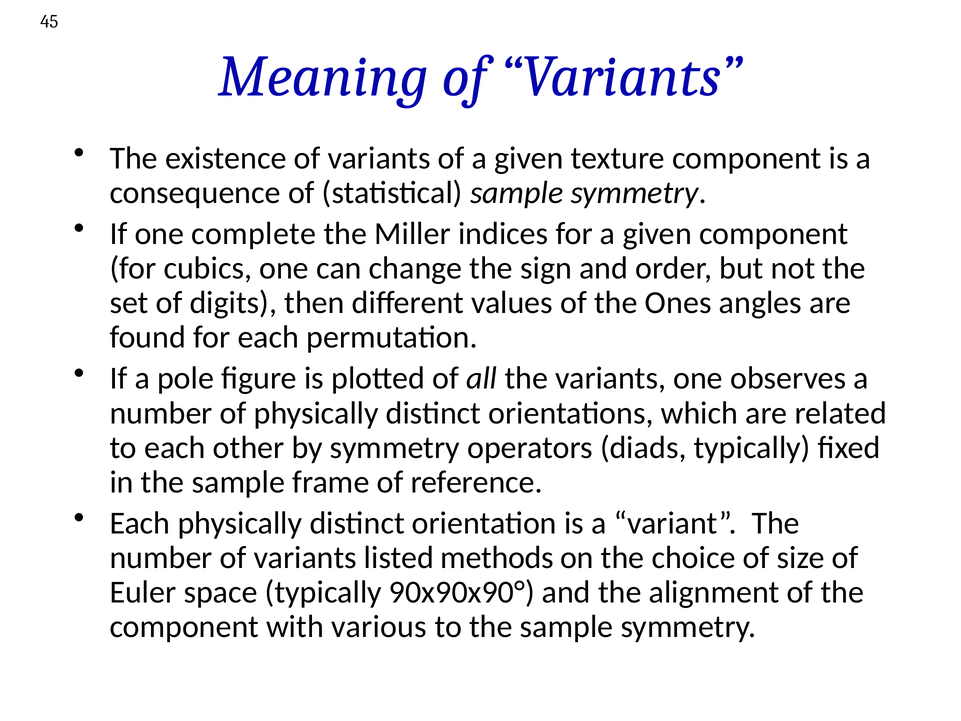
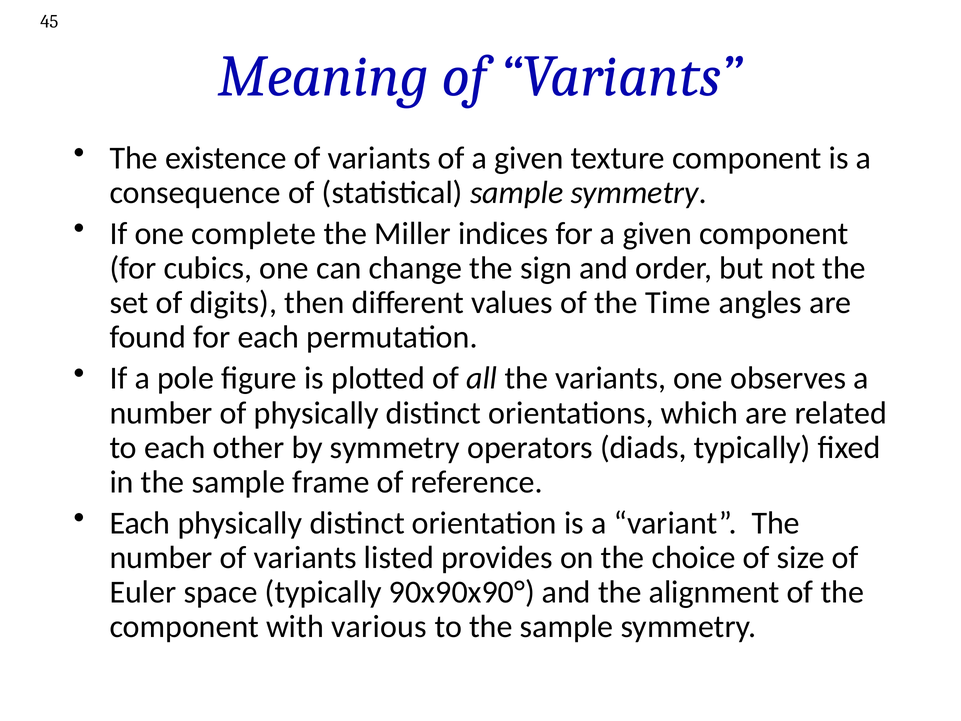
Ones: Ones -> Time
methods: methods -> provides
